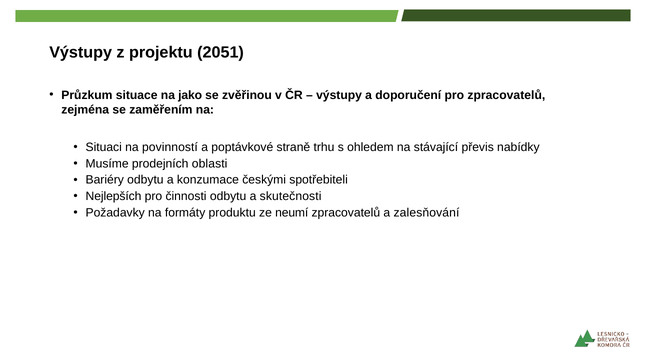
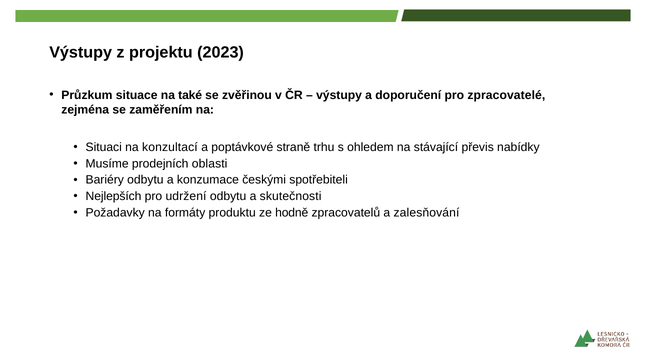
2051: 2051 -> 2023
jako: jako -> také
pro zpracovatelů: zpracovatelů -> zpracovatelé
povinností: povinností -> konzultací
činnosti: činnosti -> udržení
neumí: neumí -> hodně
